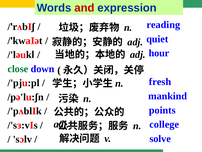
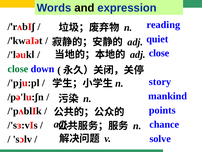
and colour: red -> black
hour at (159, 53): hour -> close
fresh: fresh -> story
college: college -> chance
